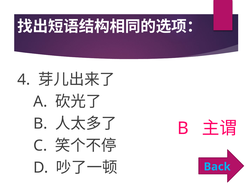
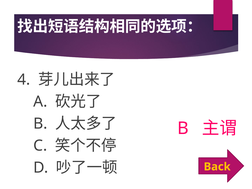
Back colour: light blue -> yellow
